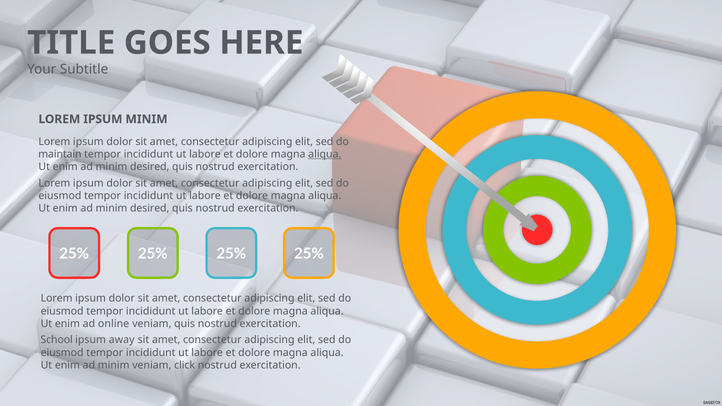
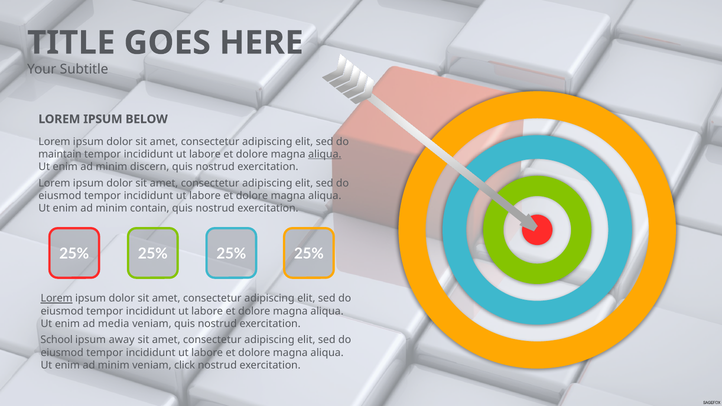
IPSUM MINIM: MINIM -> BELOW
desired at (150, 167): desired -> discern
desired at (150, 208): desired -> contain
Lorem at (57, 299) underline: none -> present
online: online -> media
